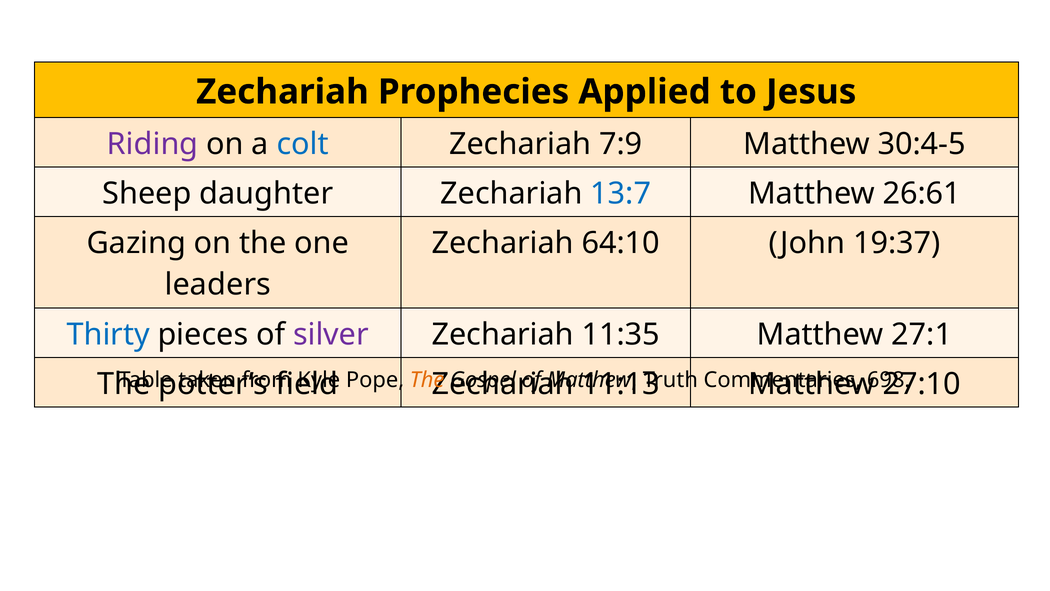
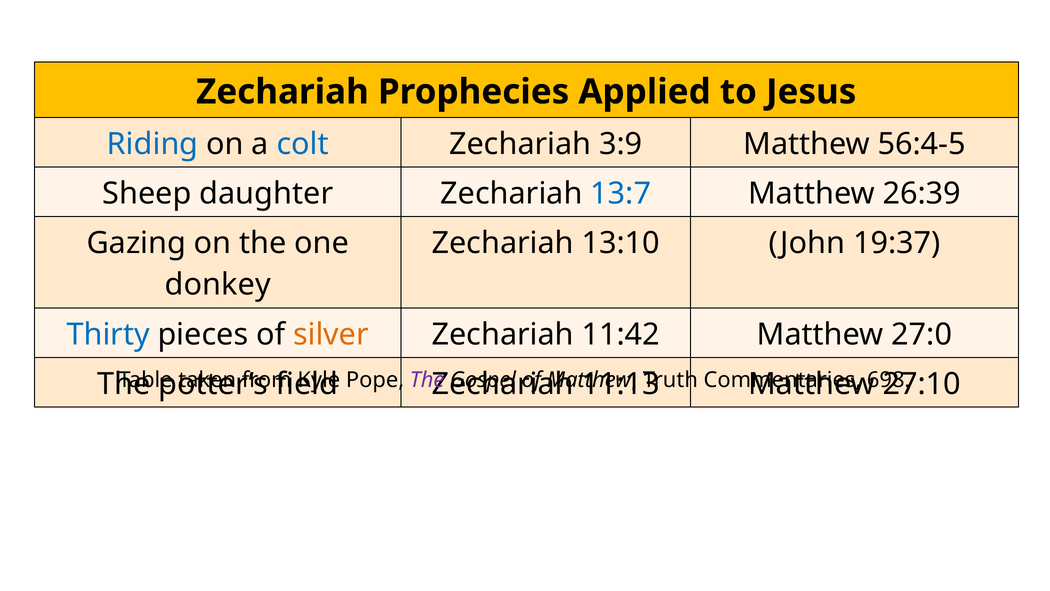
Riding colour: purple -> blue
7:9: 7:9 -> 3:9
30:4-5: 30:4-5 -> 56:4-5
26:61: 26:61 -> 26:39
64:10: 64:10 -> 13:10
leaders: leaders -> donkey
silver colour: purple -> orange
11:35: 11:35 -> 11:42
27:1: 27:1 -> 27:0
The at (427, 380) colour: orange -> purple
